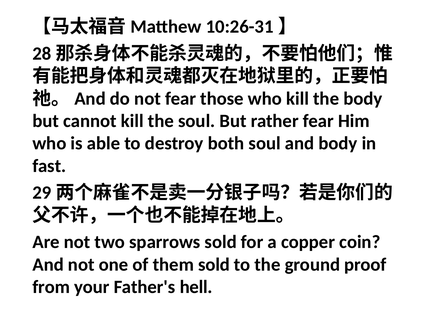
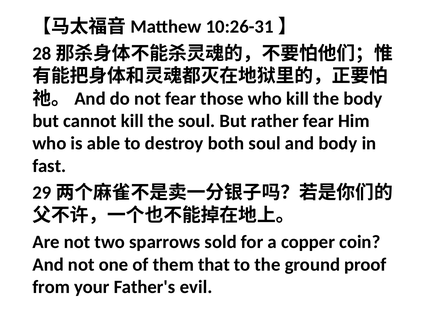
them sold: sold -> that
hell: hell -> evil
